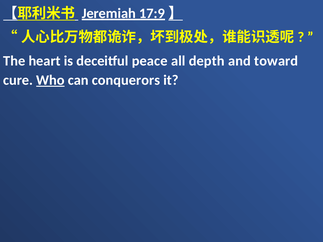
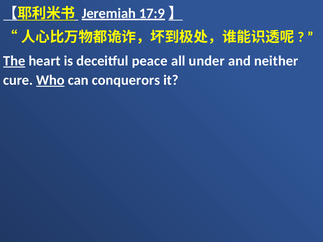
The underline: none -> present
depth: depth -> under
toward: toward -> neither
